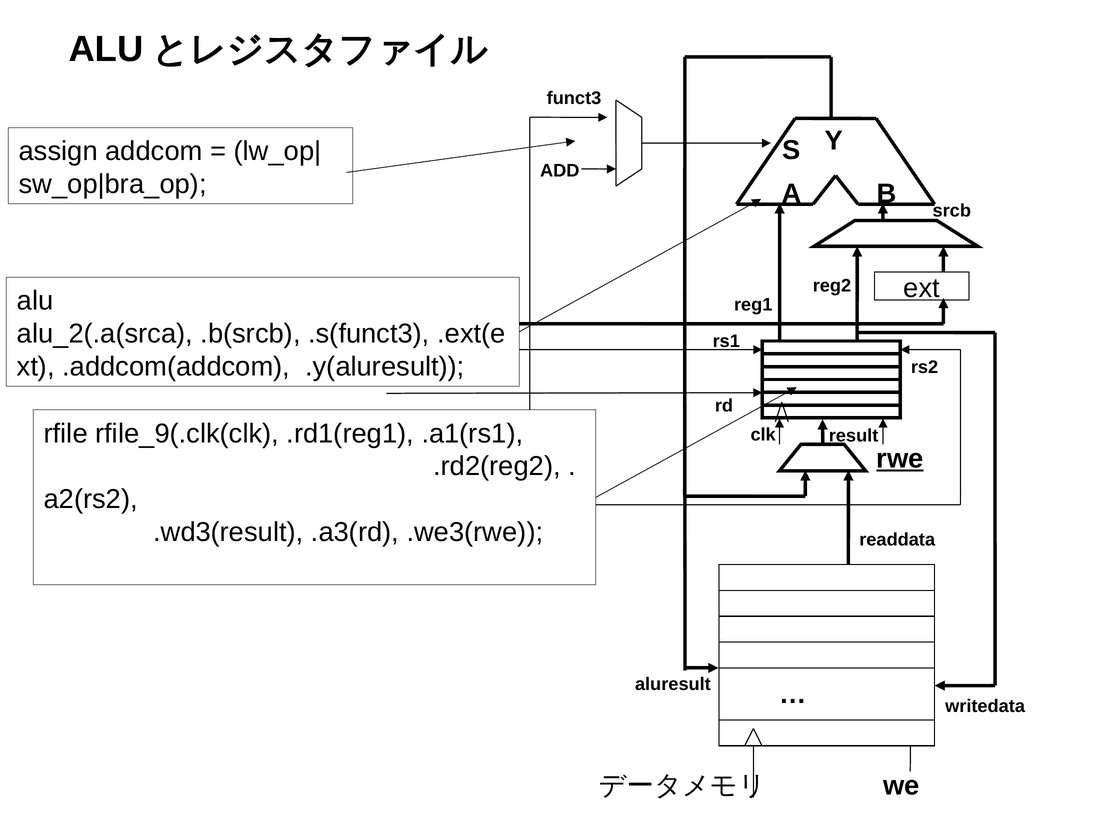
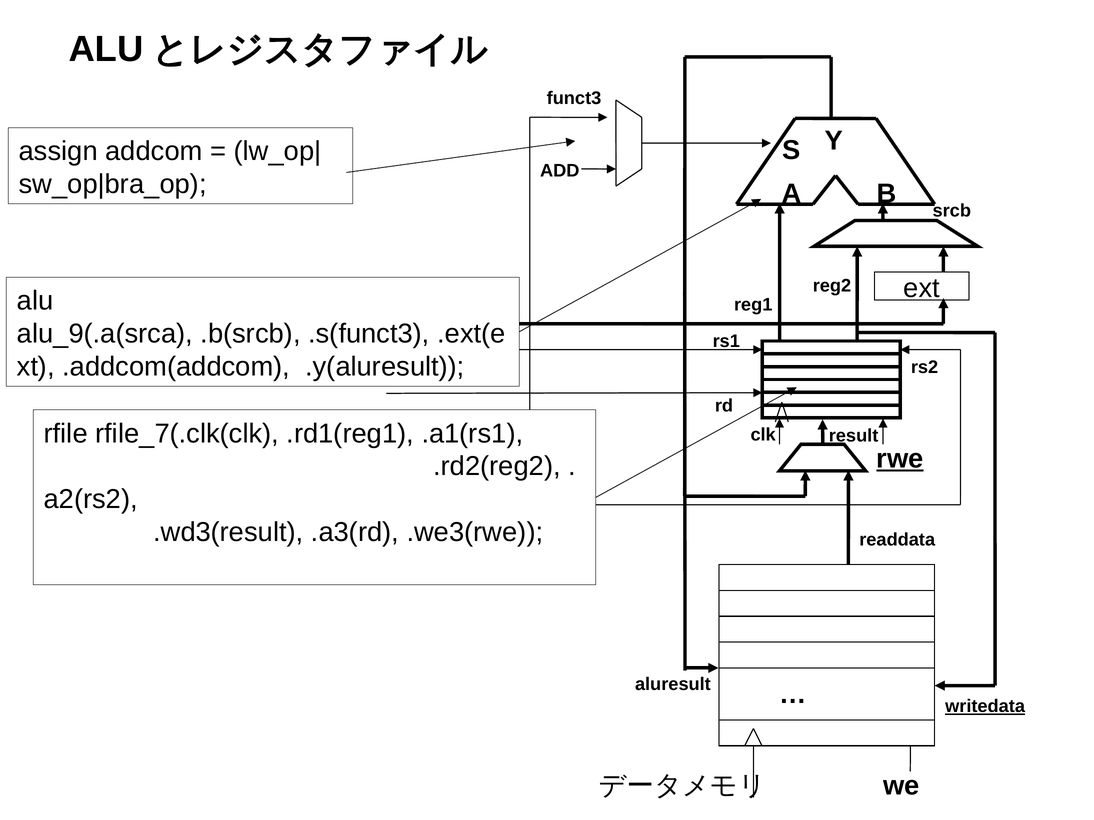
alu_2(.a(srca: alu_2(.a(srca -> alu_9(.a(srca
rfile_9(.clk(clk: rfile_9(.clk(clk -> rfile_7(.clk(clk
writedata underline: none -> present
